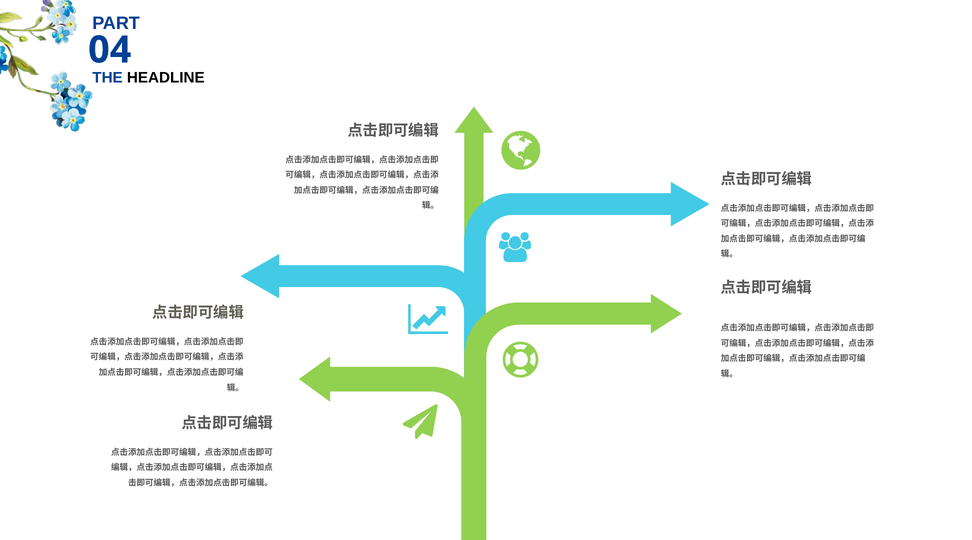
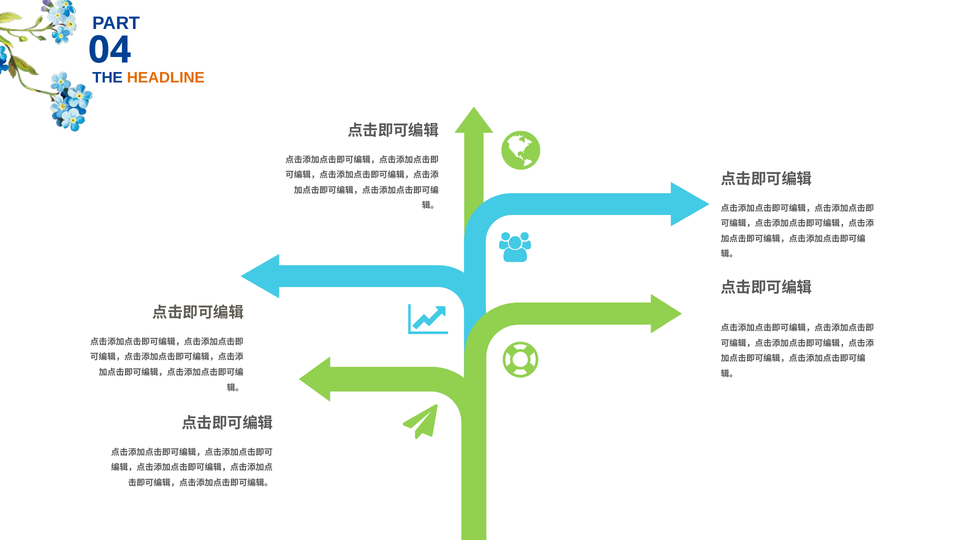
HEADLINE colour: black -> orange
